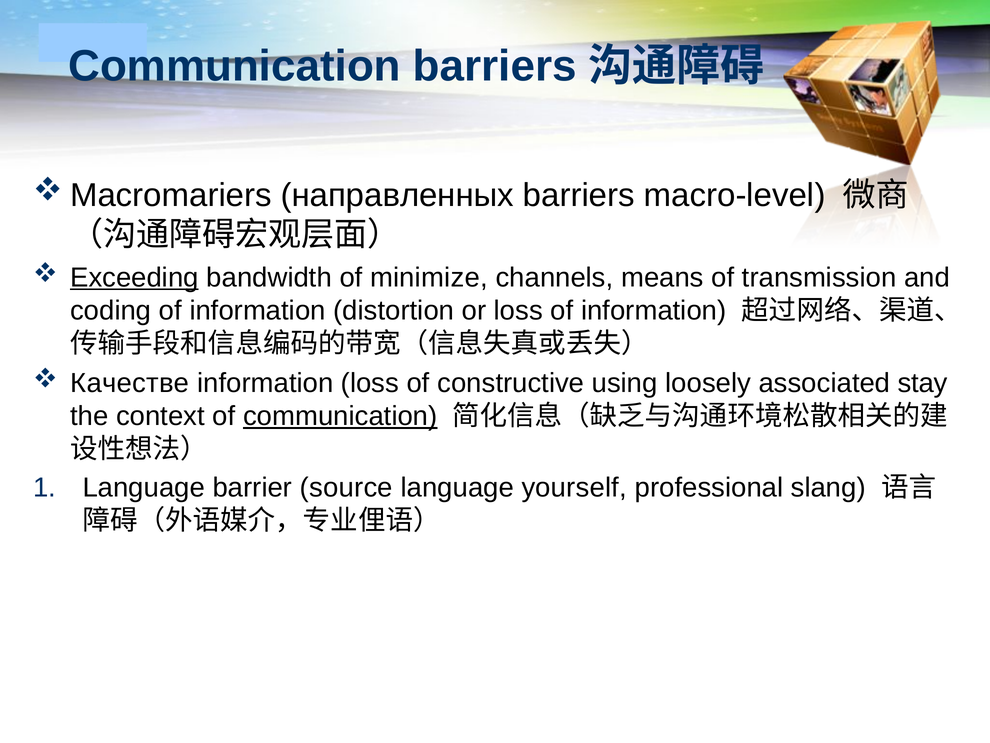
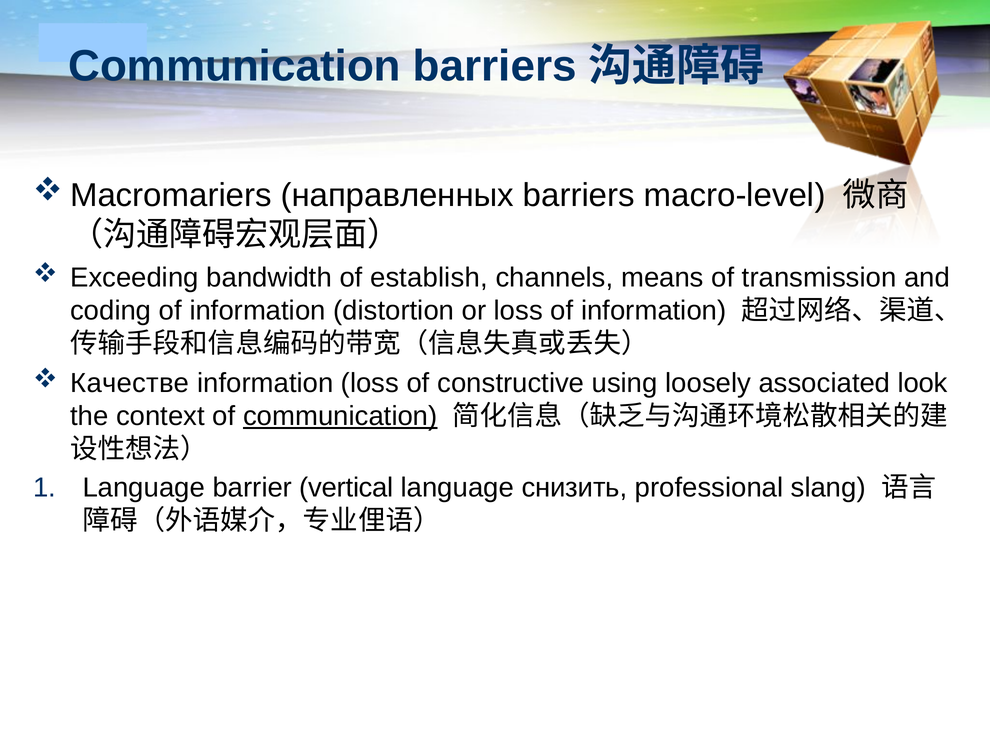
Exceeding underline: present -> none
minimize: minimize -> establish
stay: stay -> look
source: source -> vertical
yourself: yourself -> снизить
